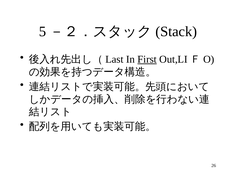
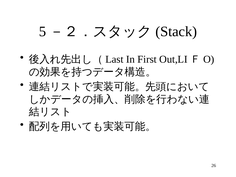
First underline: present -> none
